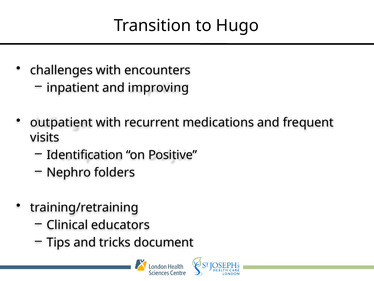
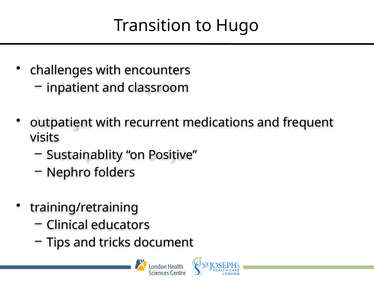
improving: improving -> classroom
Identification: Identification -> Sustainablity
